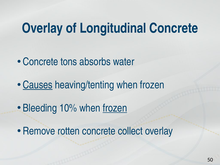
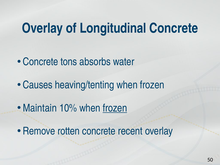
Causes underline: present -> none
Bleeding: Bleeding -> Maintain
collect: collect -> recent
